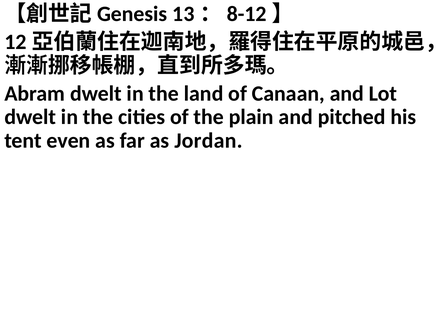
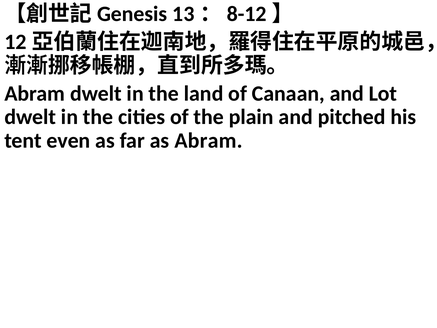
as Jordan: Jordan -> Abram
